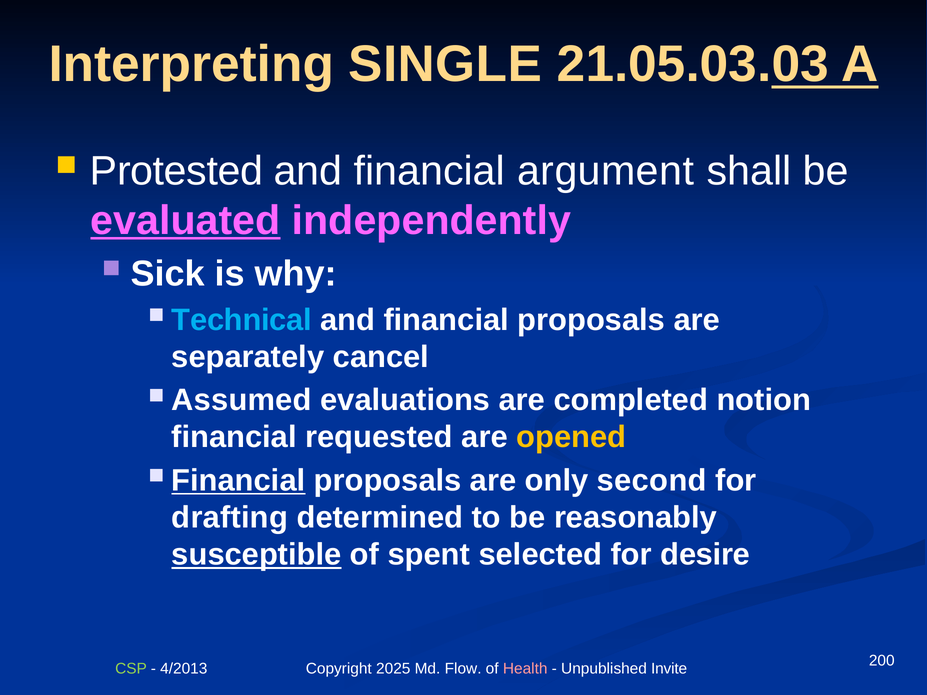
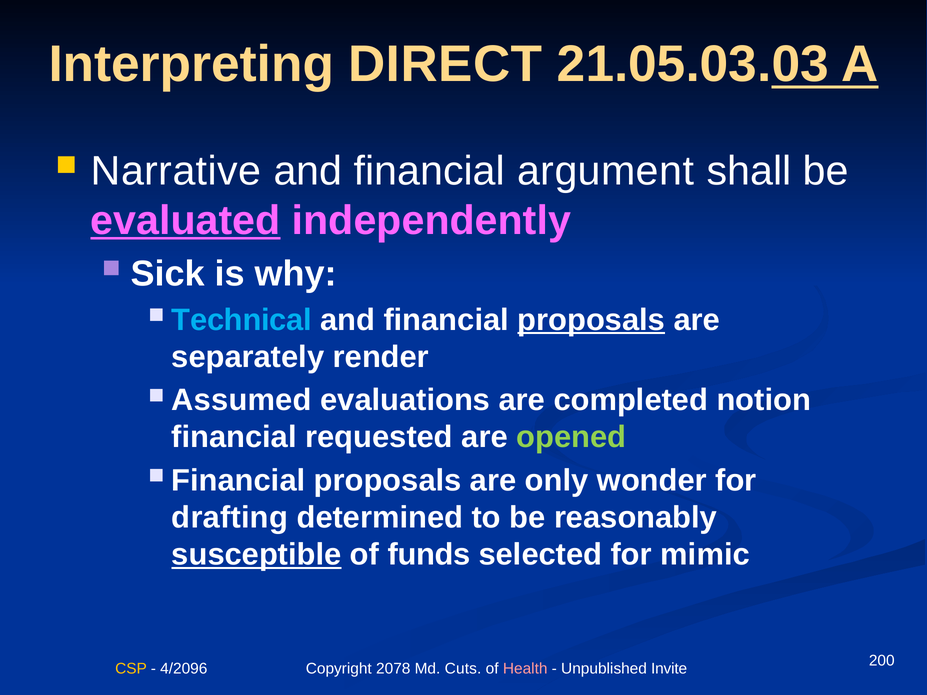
SINGLE: SINGLE -> DIRECT
Protested: Protested -> Narrative
proposals at (591, 320) underline: none -> present
cancel: cancel -> render
opened colour: yellow -> light green
Financial at (238, 481) underline: present -> none
second: second -> wonder
spent: spent -> funds
desire: desire -> mimic
CSP colour: light green -> yellow
4/2013: 4/2013 -> 4/2096
2025: 2025 -> 2078
Flow: Flow -> Cuts
